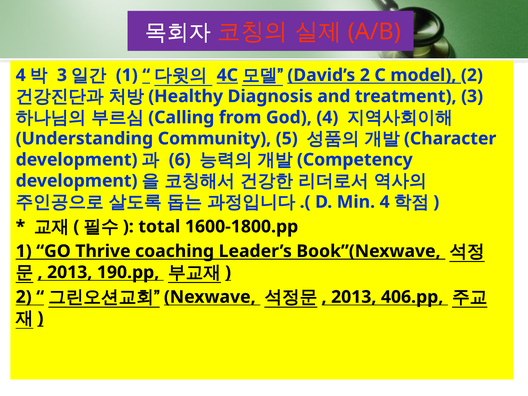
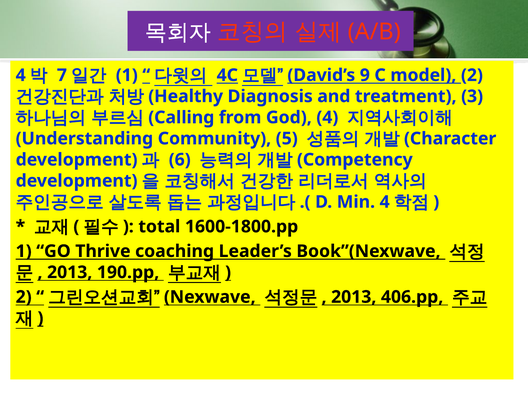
3 at (62, 75): 3 -> 7
2 at (365, 75): 2 -> 9
